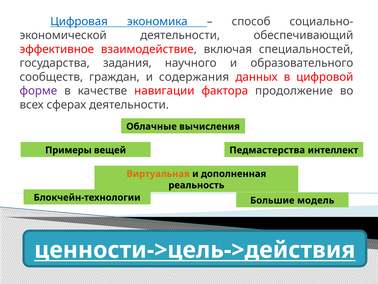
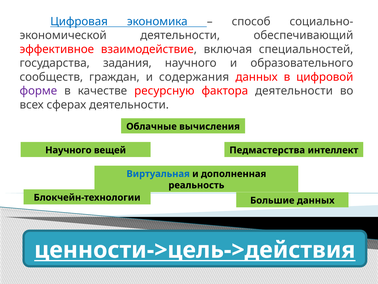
навигации: навигации -> ресурсную
фактора продолжение: продолжение -> деятельности
Примеры at (68, 150): Примеры -> Научного
Виртуальная colour: orange -> blue
Большие модель: модель -> данных
